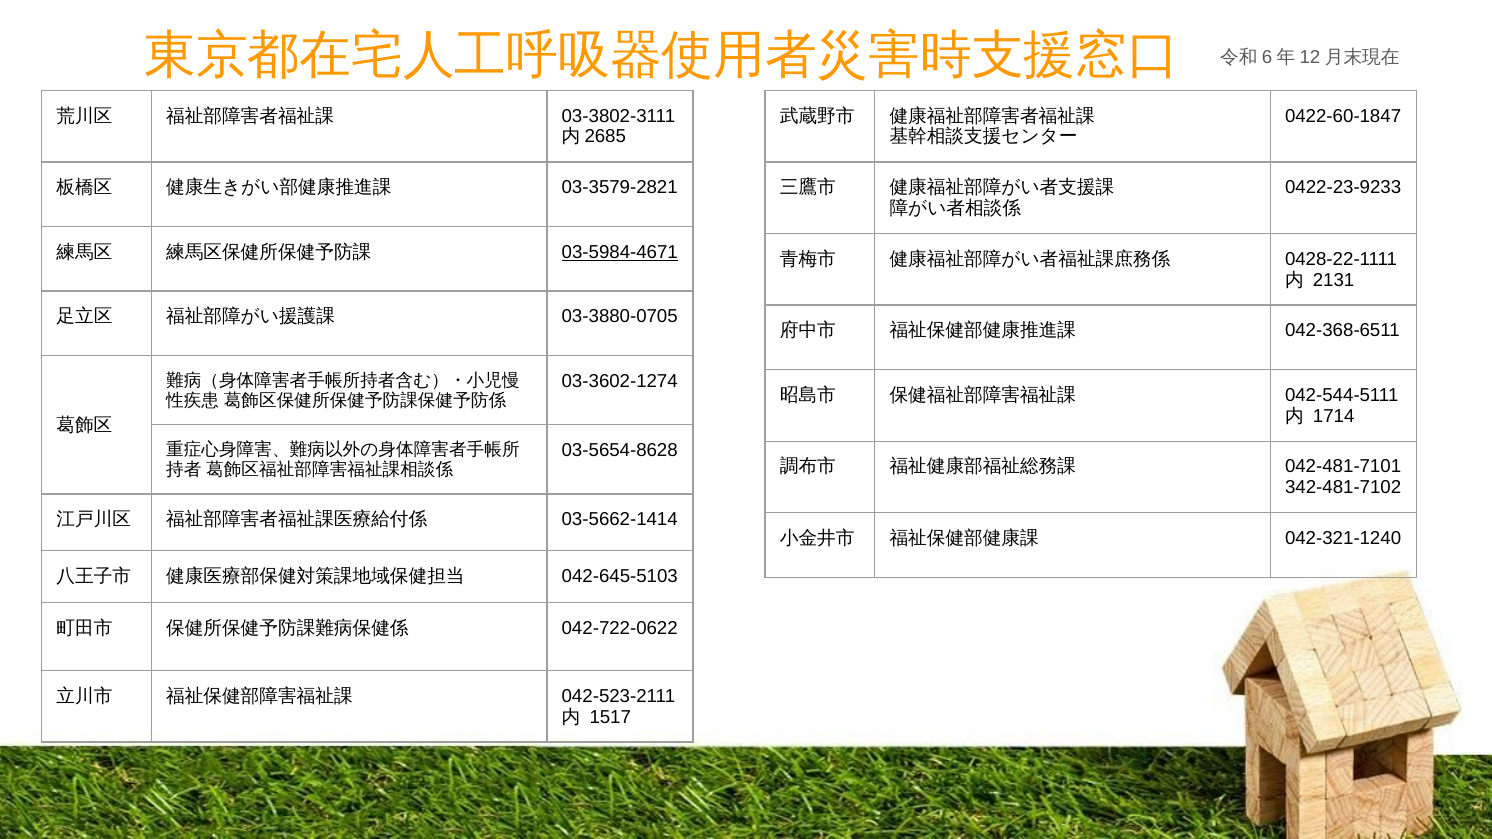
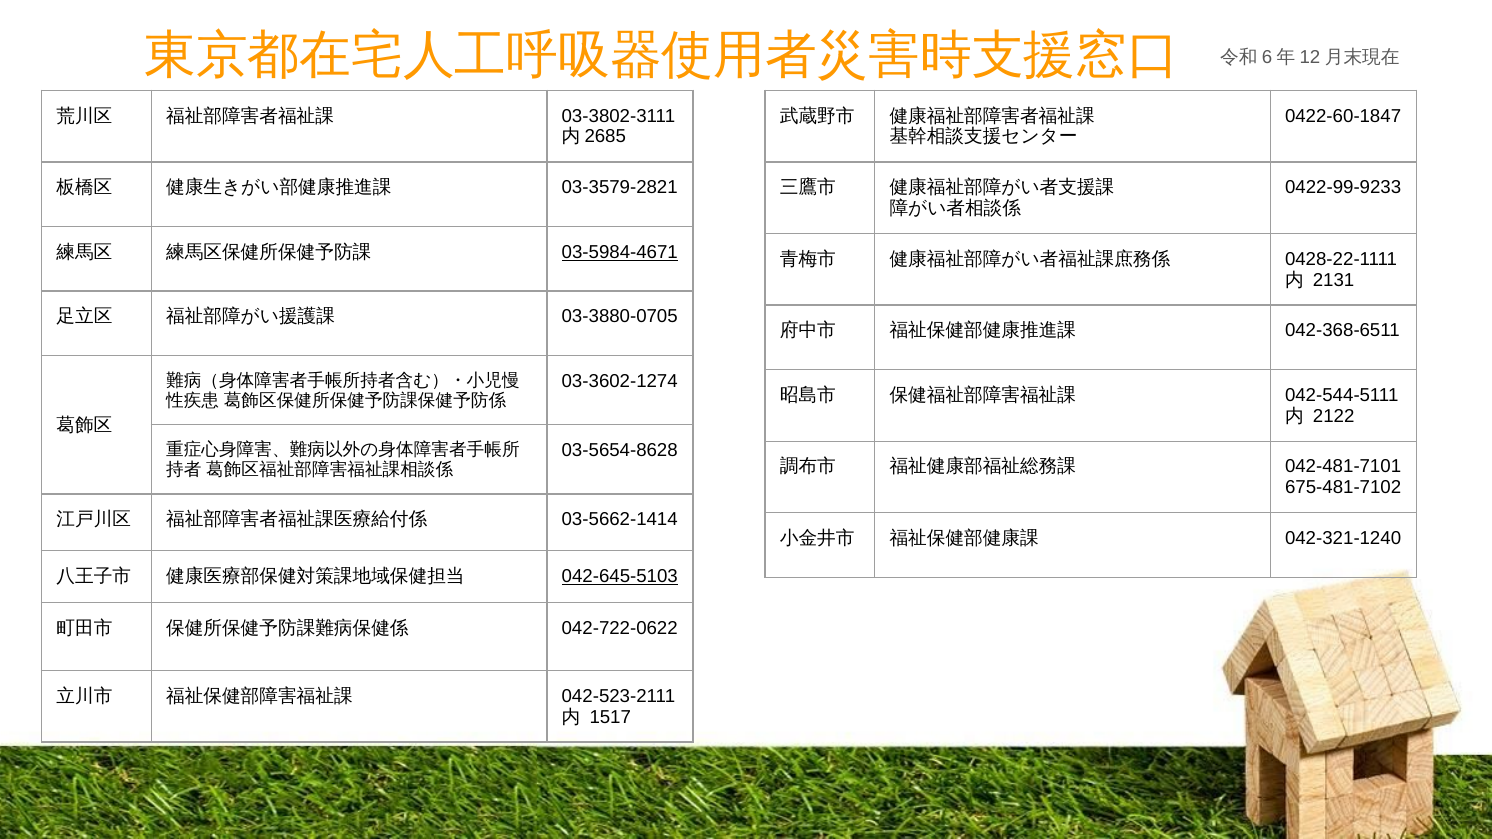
0422-23-9233: 0422-23-9233 -> 0422-99-9233
1714: 1714 -> 2122
342-481-7102: 342-481-7102 -> 675-481-7102
042-645-5103 underline: none -> present
